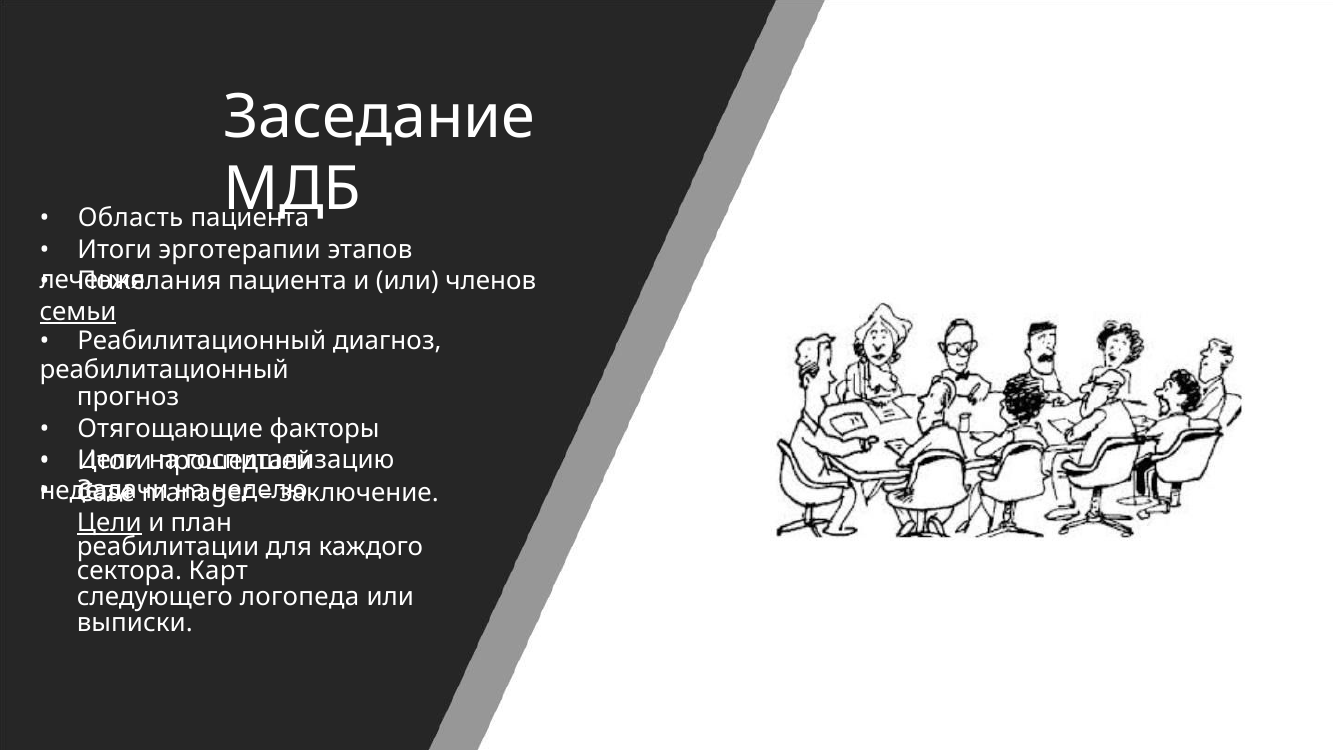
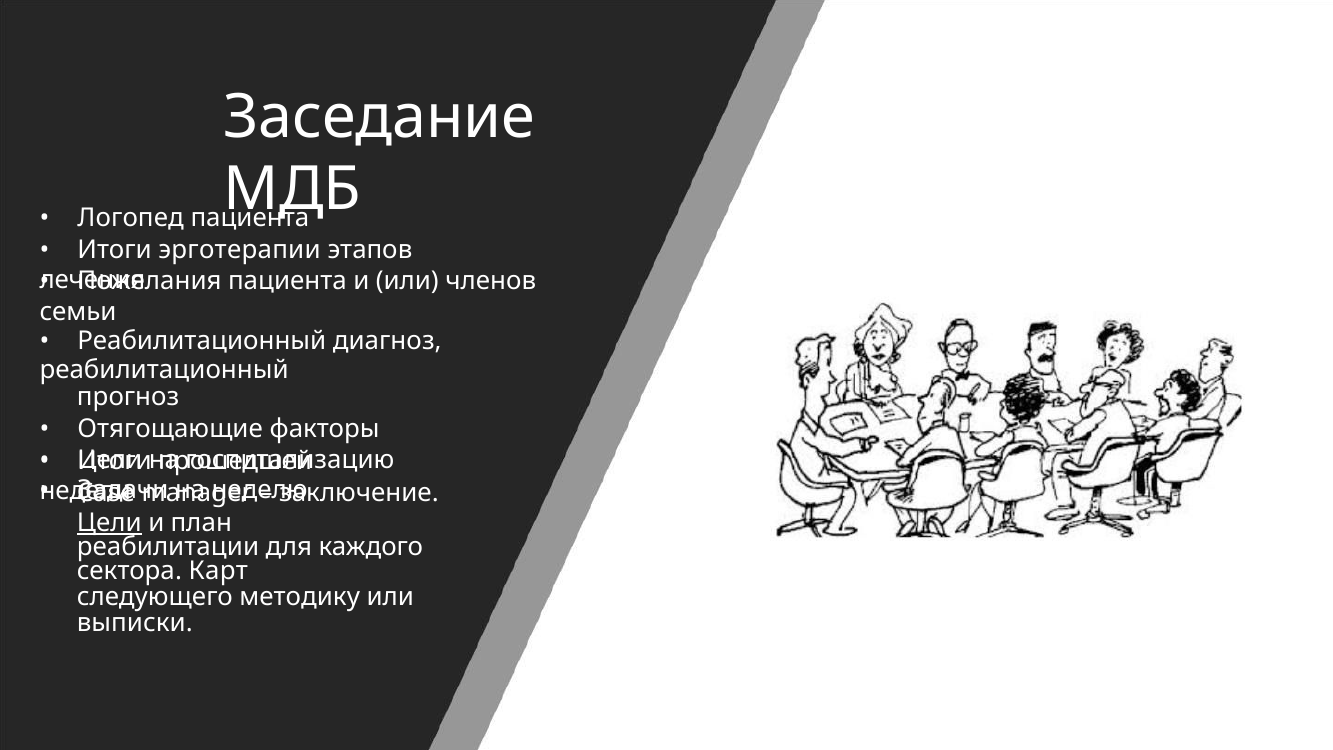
Область: Область -> Логопед
семьи underline: present -> none
логопеда: логопеда -> методику
